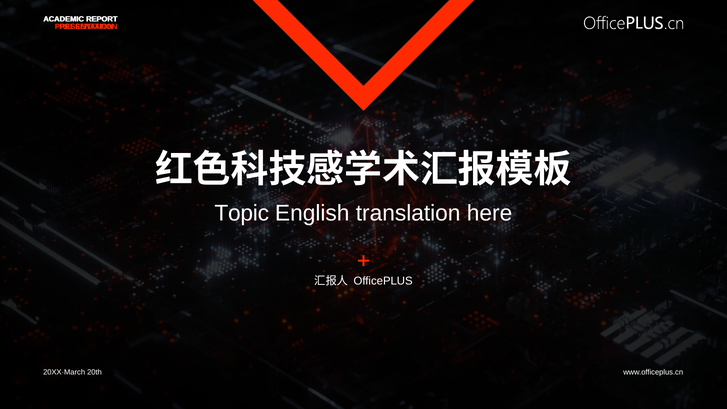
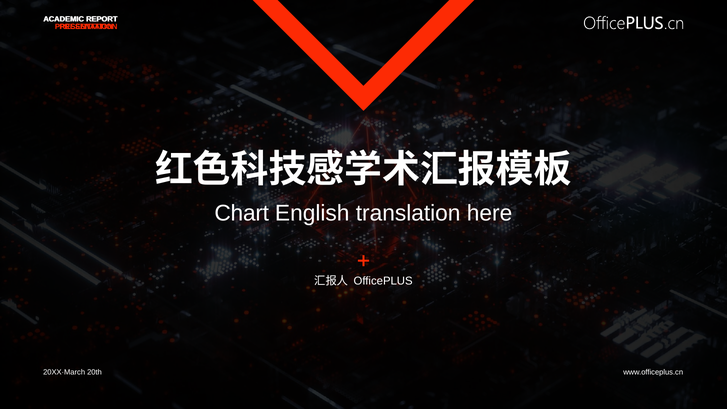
Topic: Topic -> Chart
